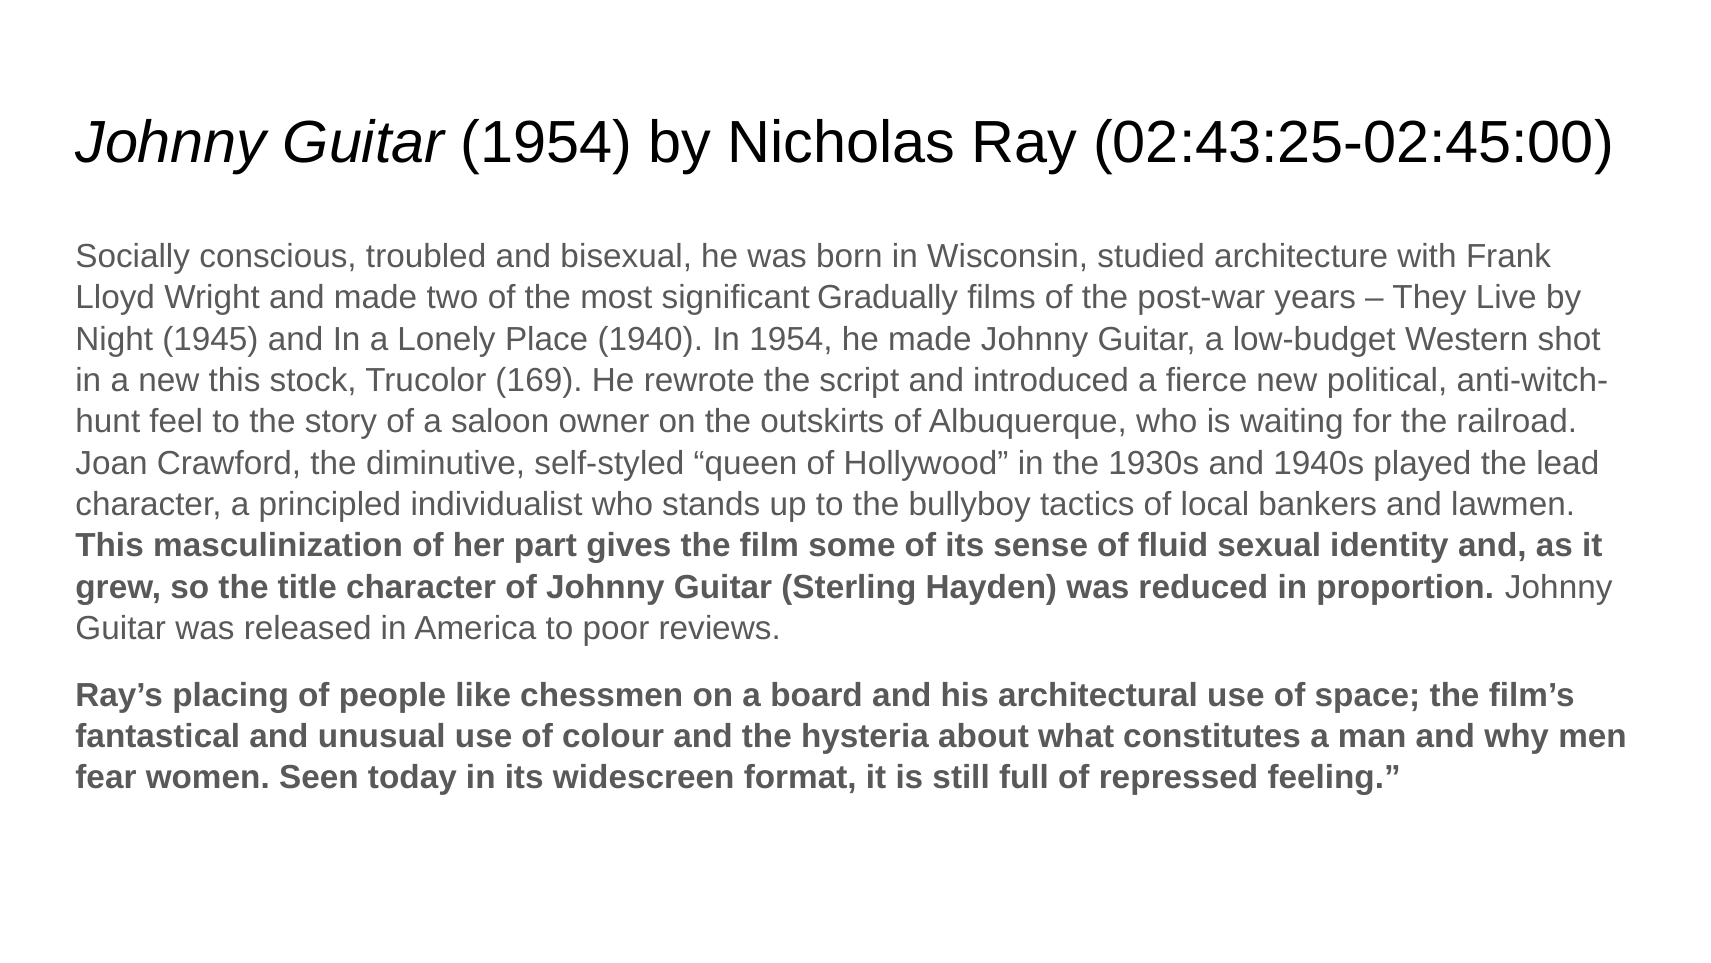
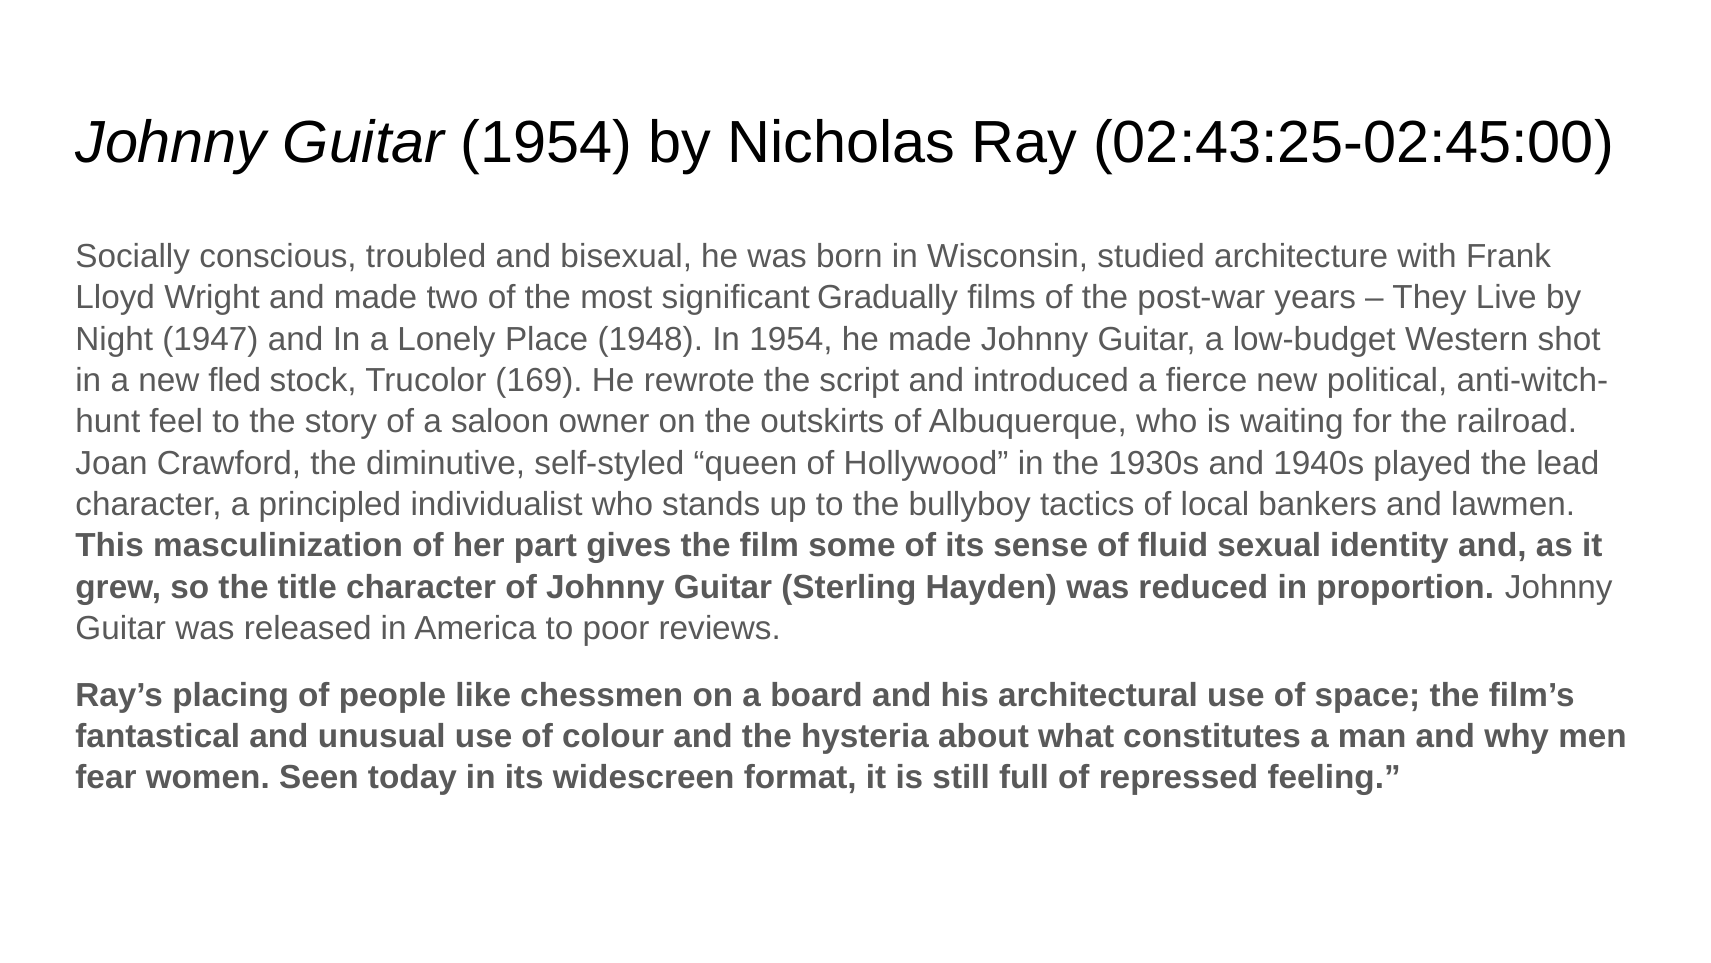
1945: 1945 -> 1947
1940: 1940 -> 1948
new this: this -> fled
